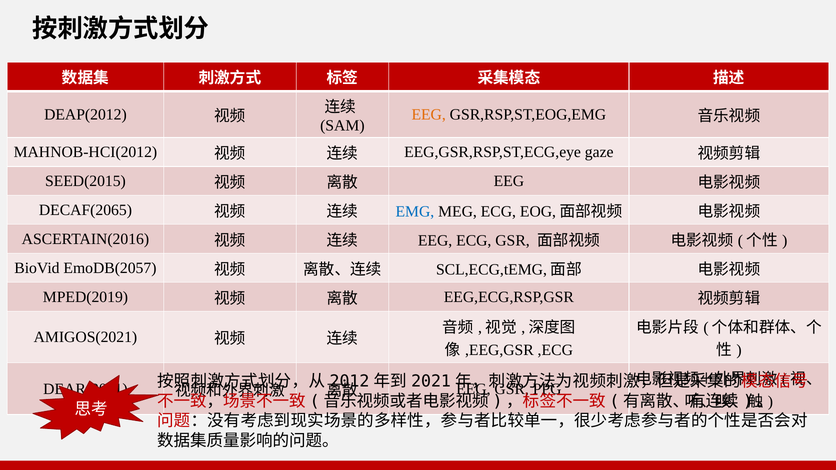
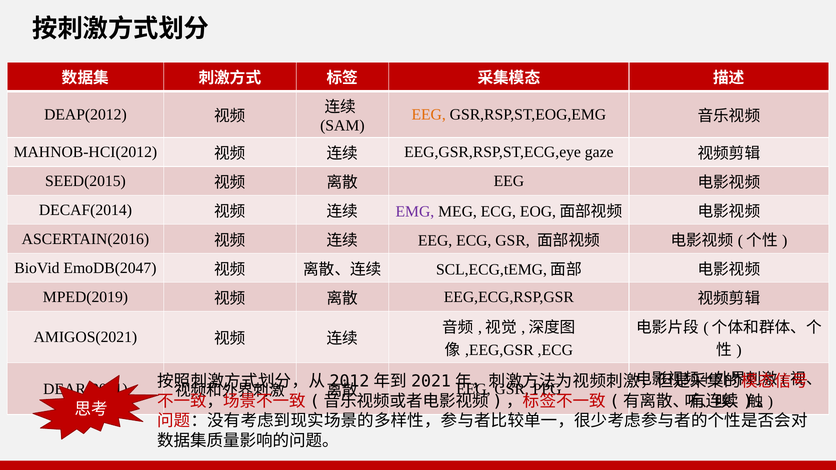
DECAF(2065: DECAF(2065 -> DECAF(2014
EMG colour: blue -> purple
EmoDB(2057: EmoDB(2057 -> EmoDB(2047
